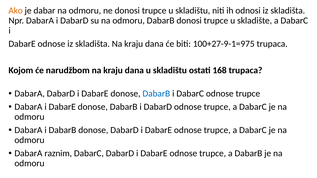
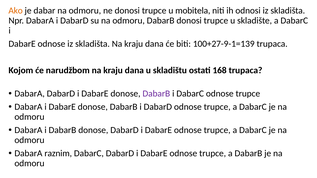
trupce u skladištu: skladištu -> mobitela
100+27-9-1=975: 100+27-9-1=975 -> 100+27-9-1=139
DabarB at (156, 94) colour: blue -> purple
